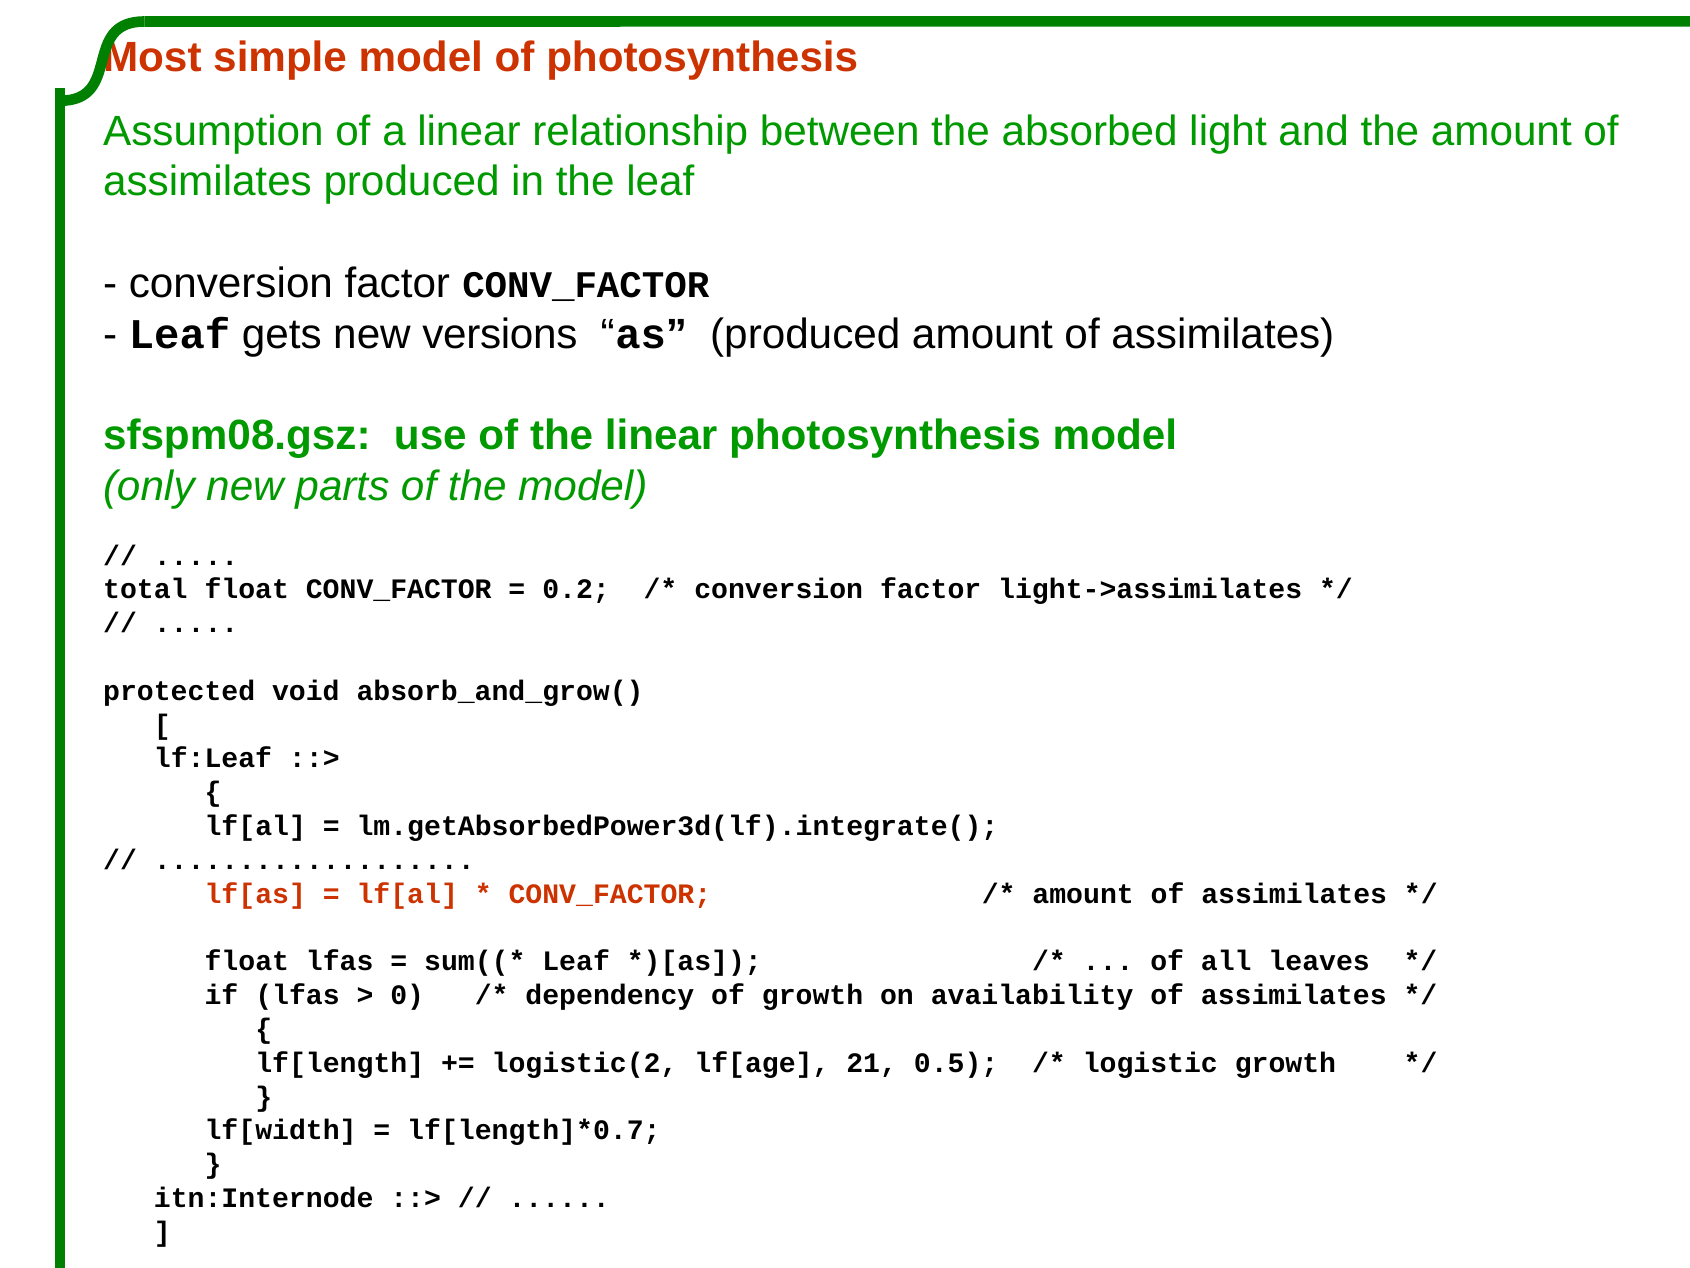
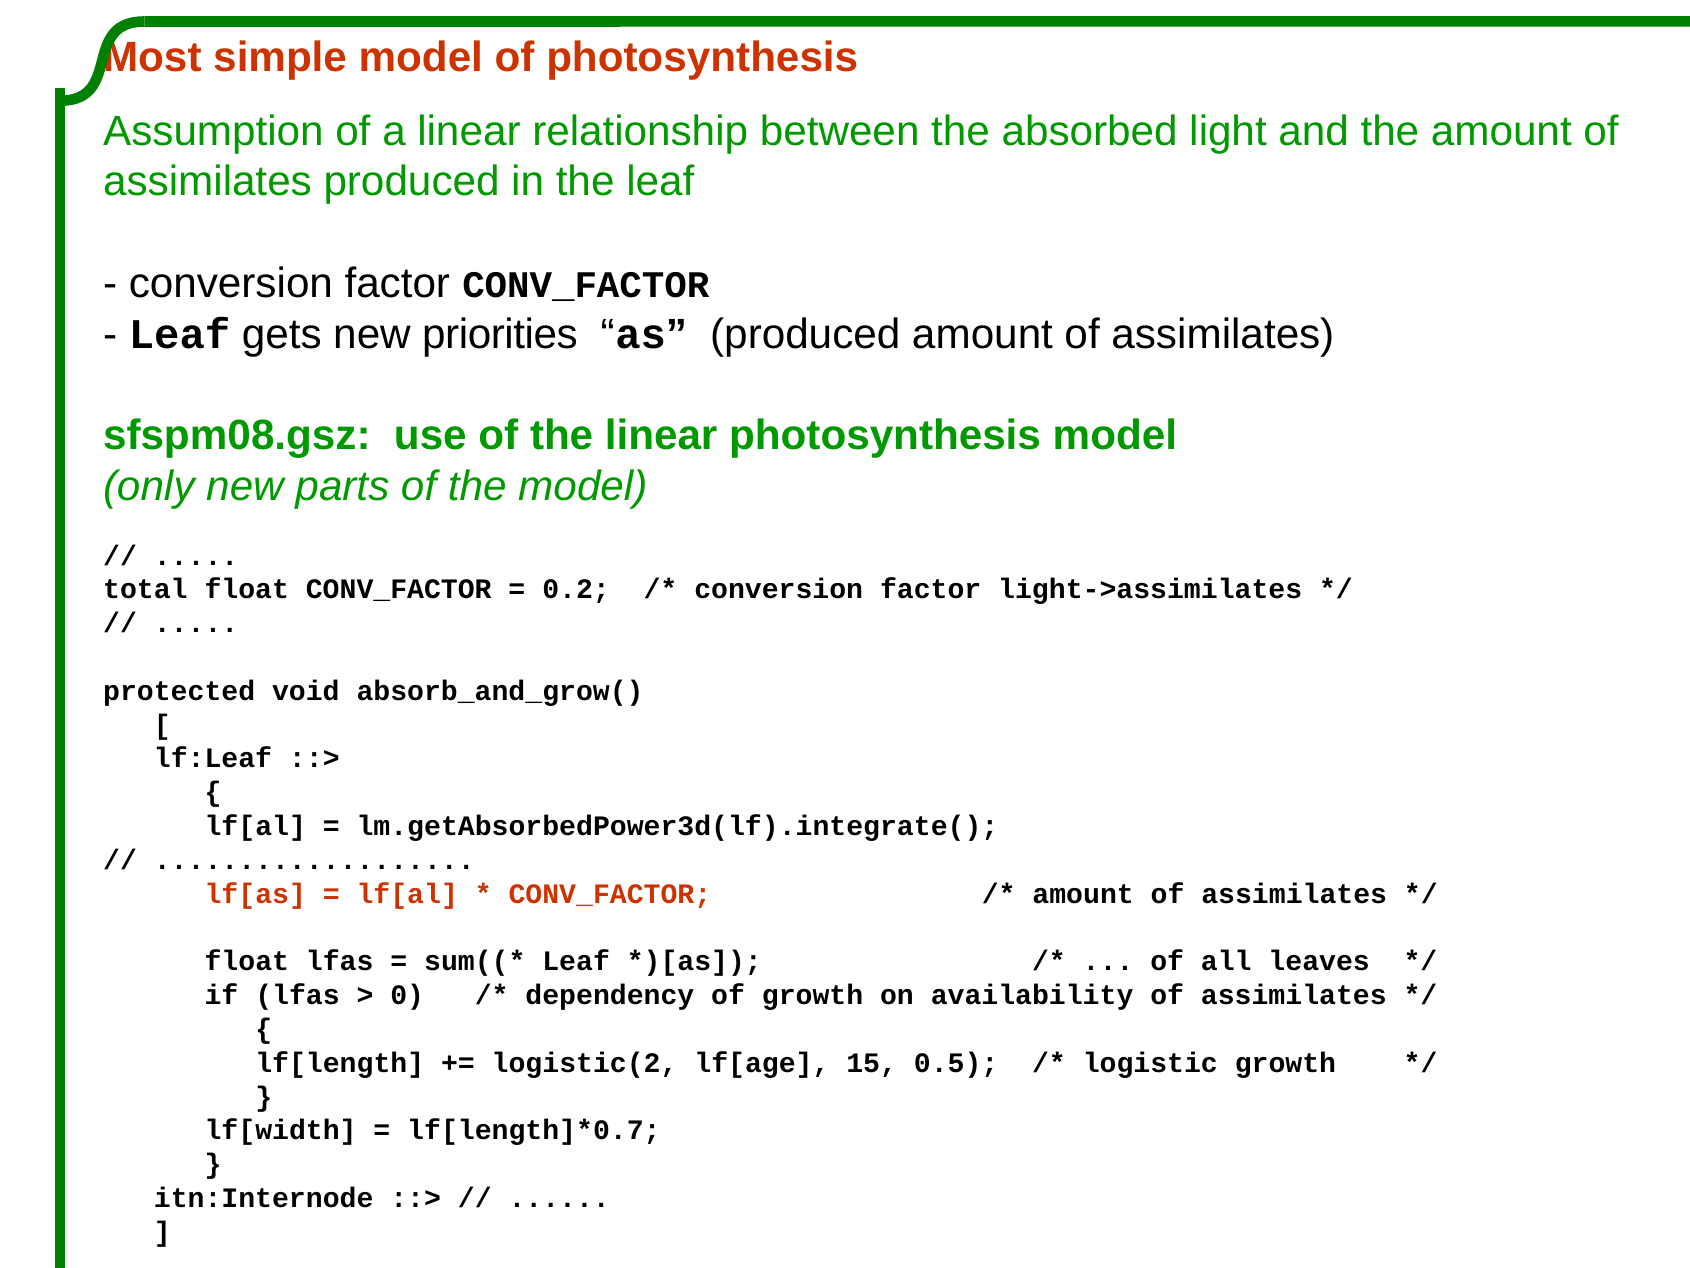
versions: versions -> priorities
21: 21 -> 15
